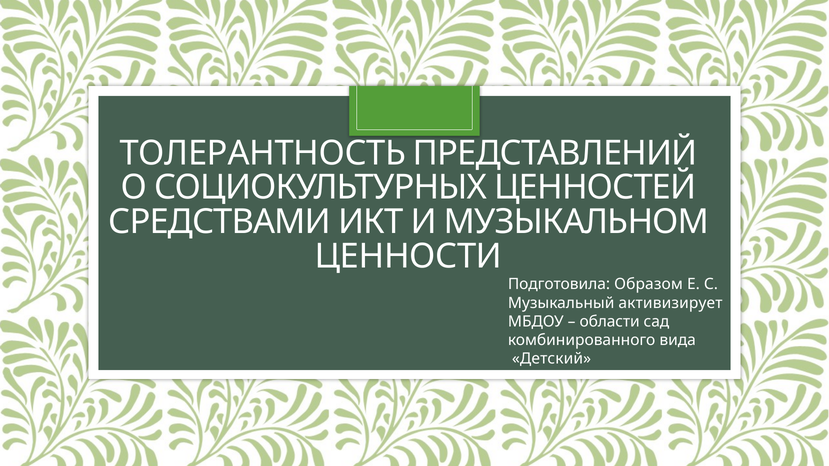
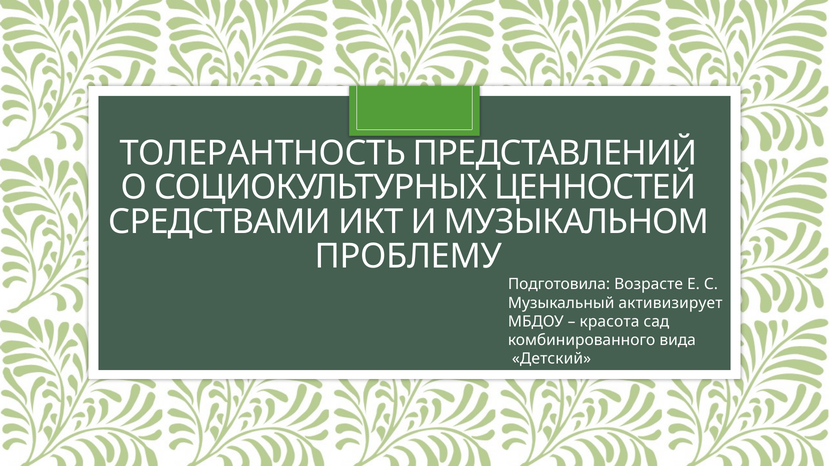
ЦЕННОСТИ: ЦЕННОСТИ -> ПРОБЛЕМУ
Образом: Образом -> Возрасте
области: области -> красота
